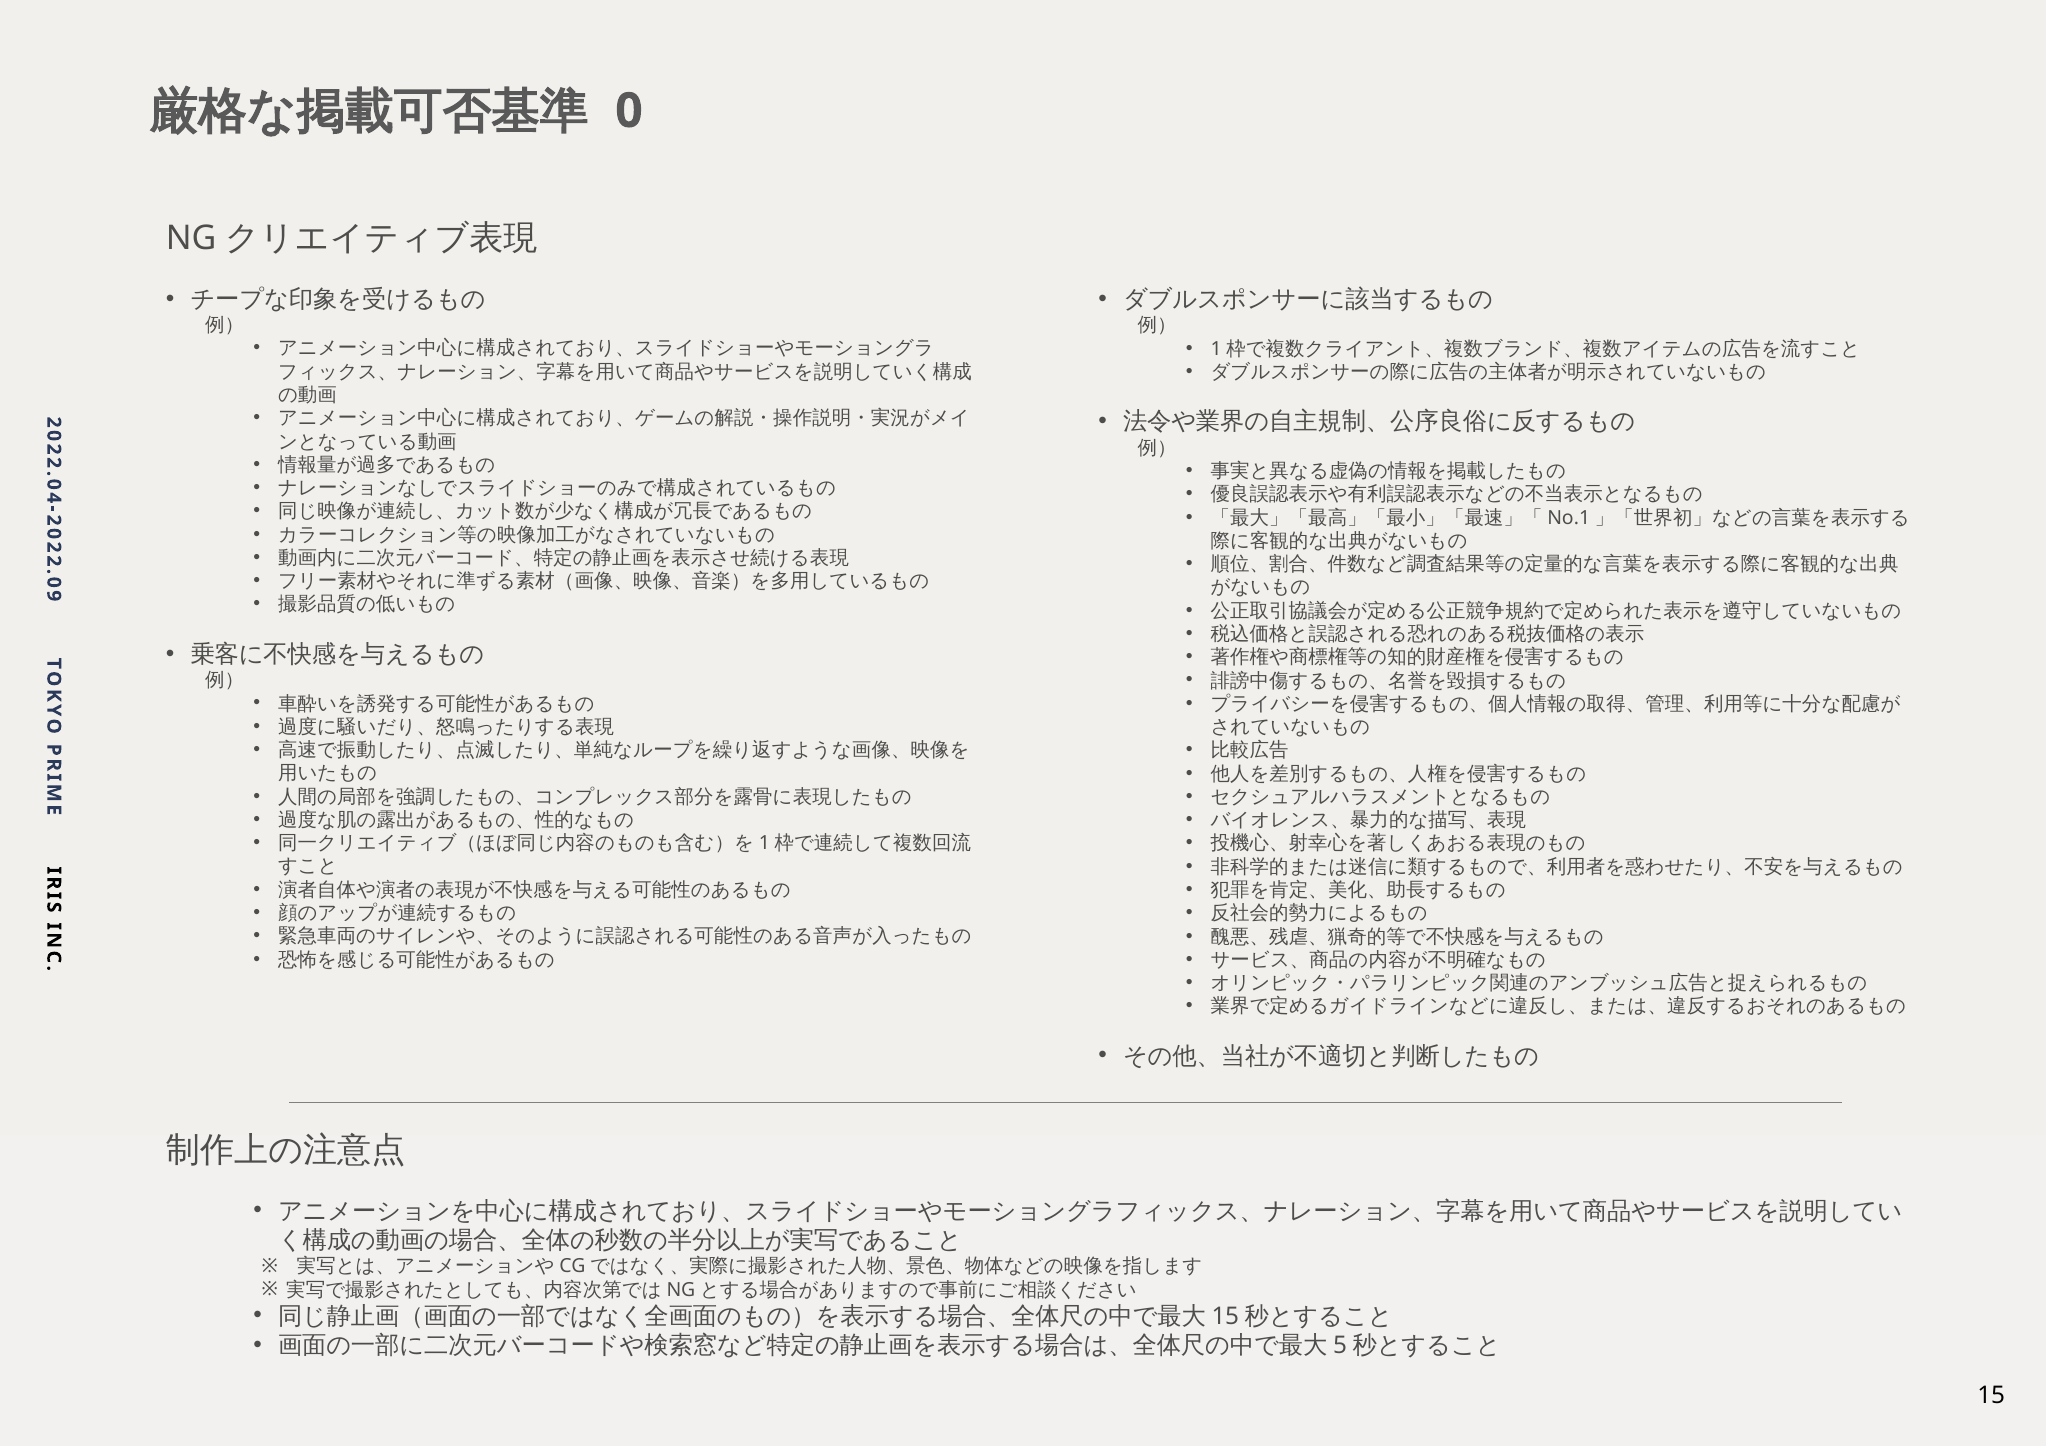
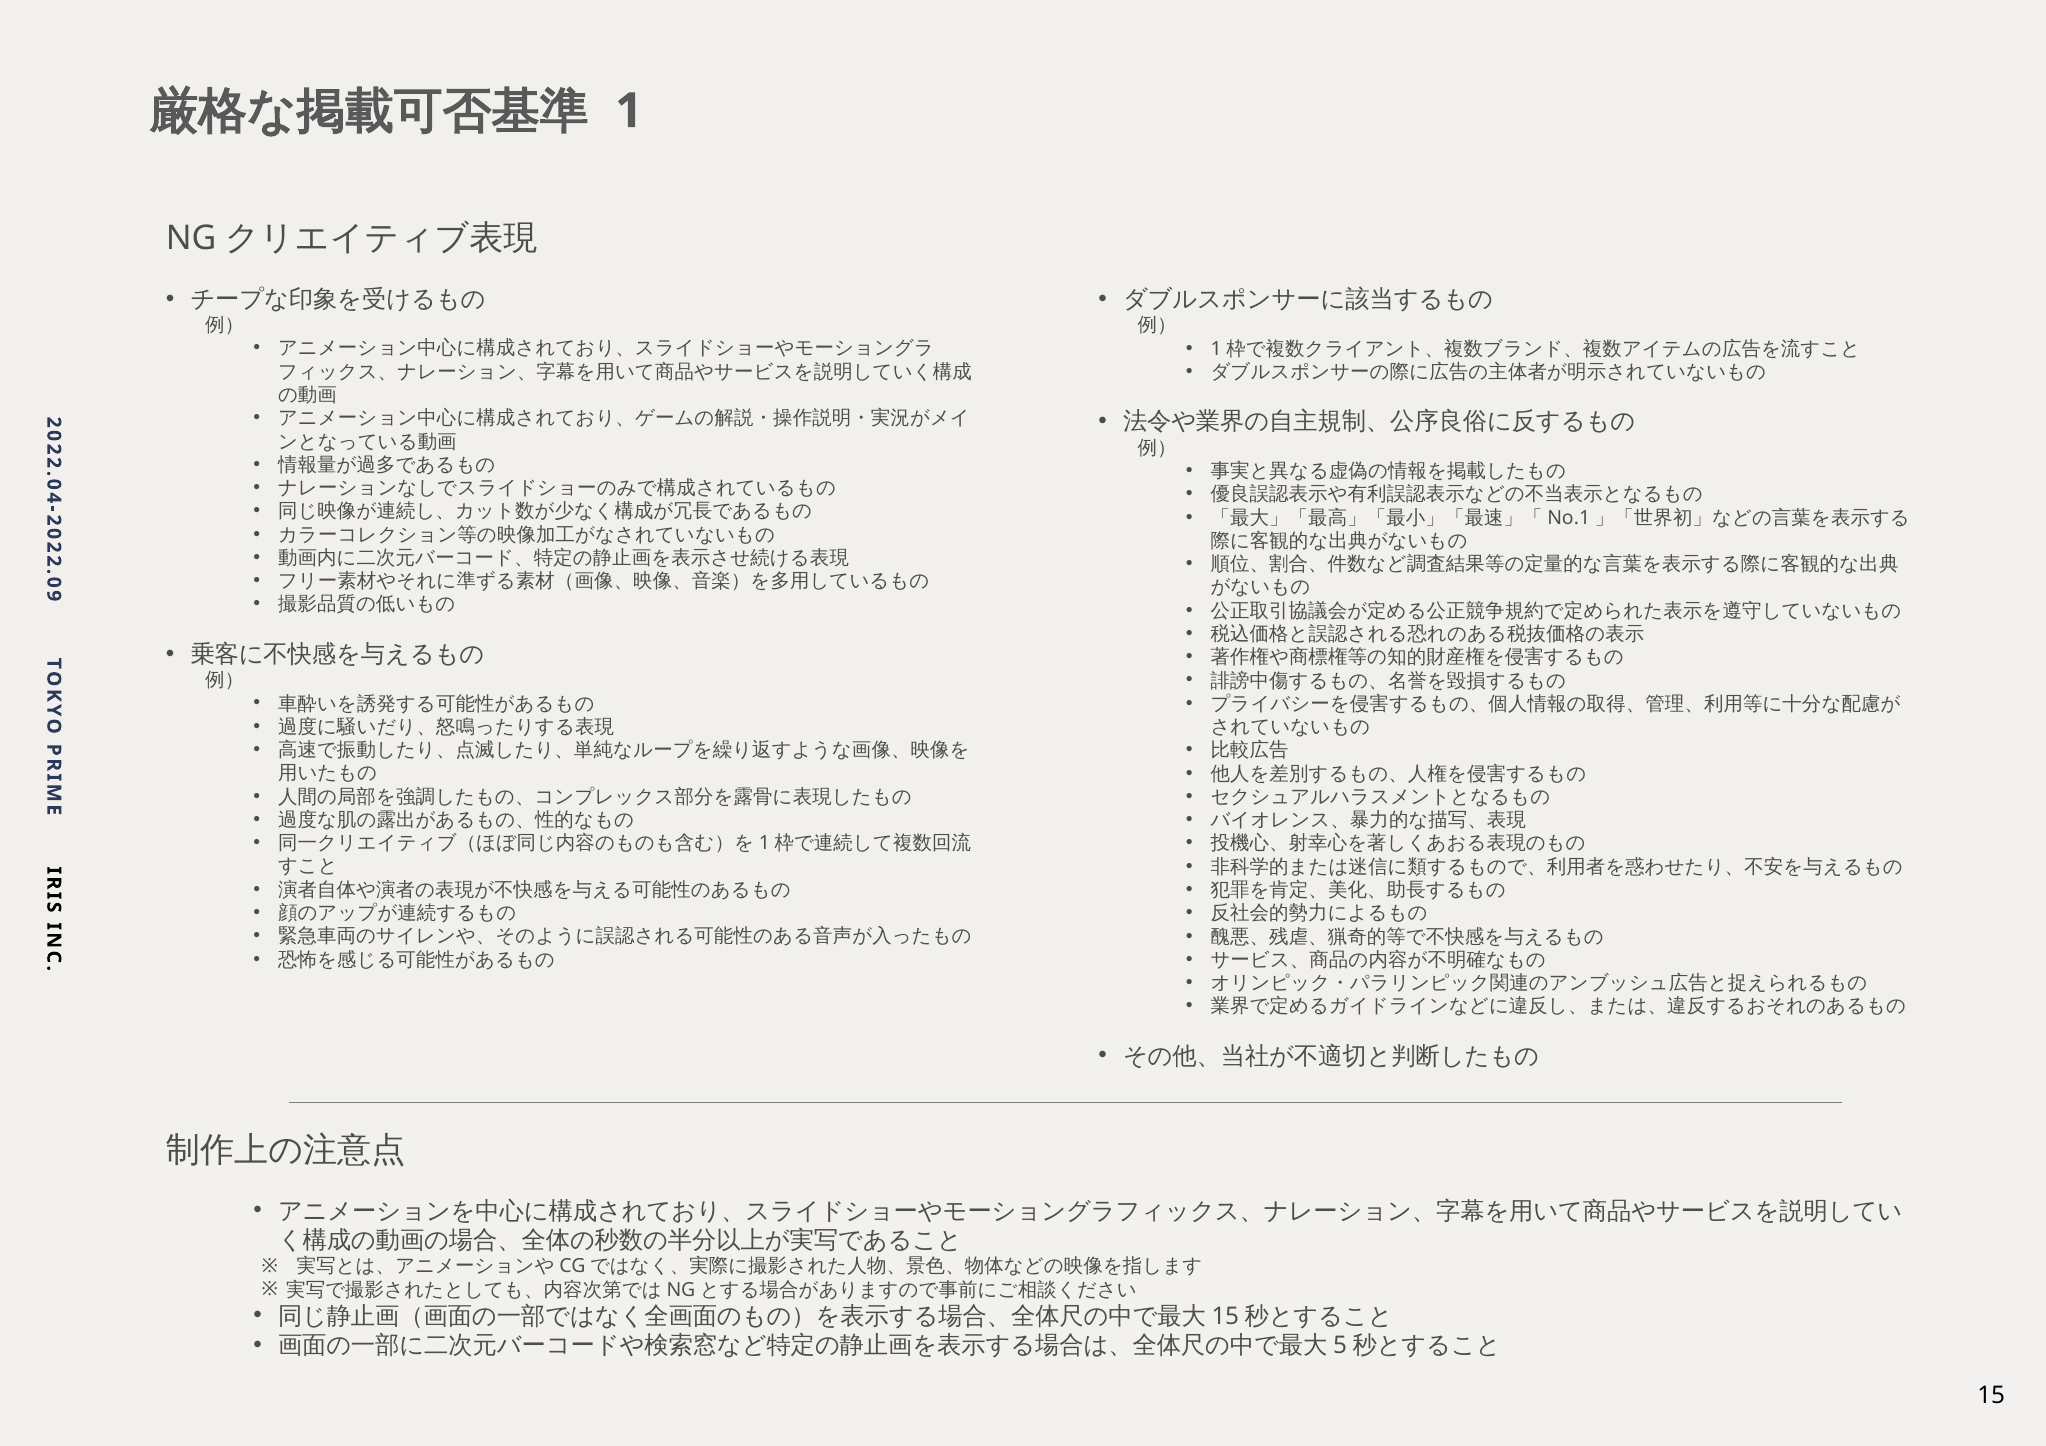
0 at (629, 111): 0 -> 1
